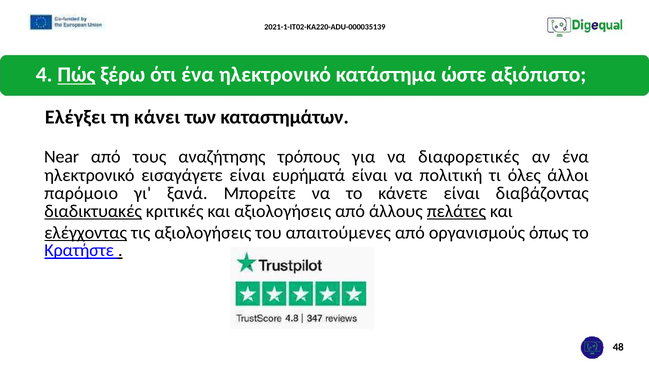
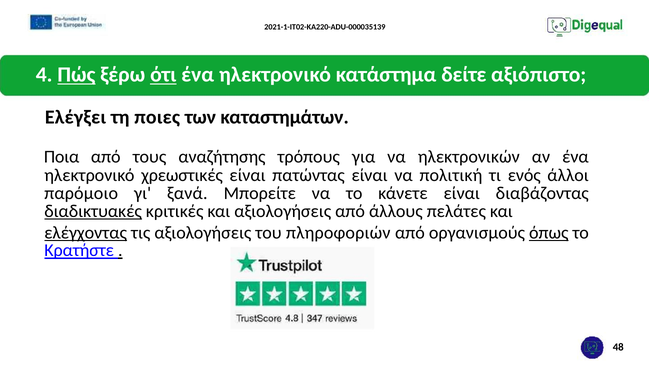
ότι underline: none -> present
ώστε: ώστε -> δείτε
κάνει: κάνει -> ποιες
Near: Near -> Ποια
διαφορετικές: διαφορετικές -> ηλεκτρονικών
εισαγάγετε: εισαγάγετε -> χρεωστικές
ευρήματά: ευρήματά -> πατώντας
όλες: όλες -> ενός
πελάτες underline: present -> none
απαιτούμενες: απαιτούμενες -> πληροφοριών
όπως underline: none -> present
